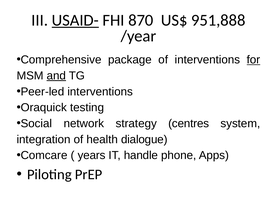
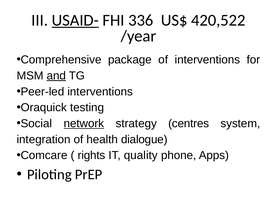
870: 870 -> 336
951,888: 951,888 -> 420,522
for underline: present -> none
network underline: none -> present
years: years -> rights
handle: handle -> quality
